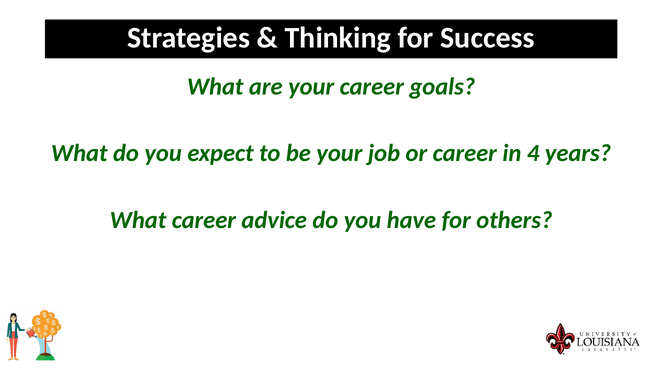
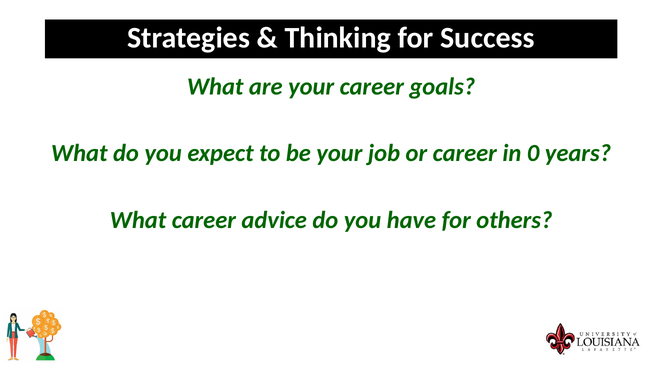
4: 4 -> 0
